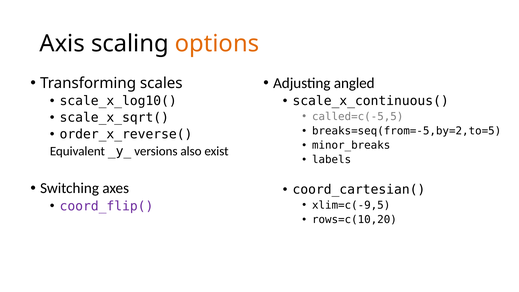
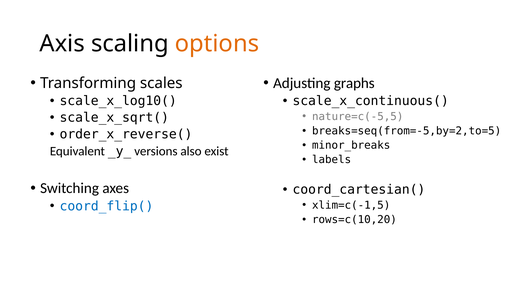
angled: angled -> graphs
called=c(-5,5: called=c(-5,5 -> nature=c(-5,5
coord_flip( colour: purple -> blue
xlim=c(-9,5: xlim=c(-9,5 -> xlim=c(-1,5
